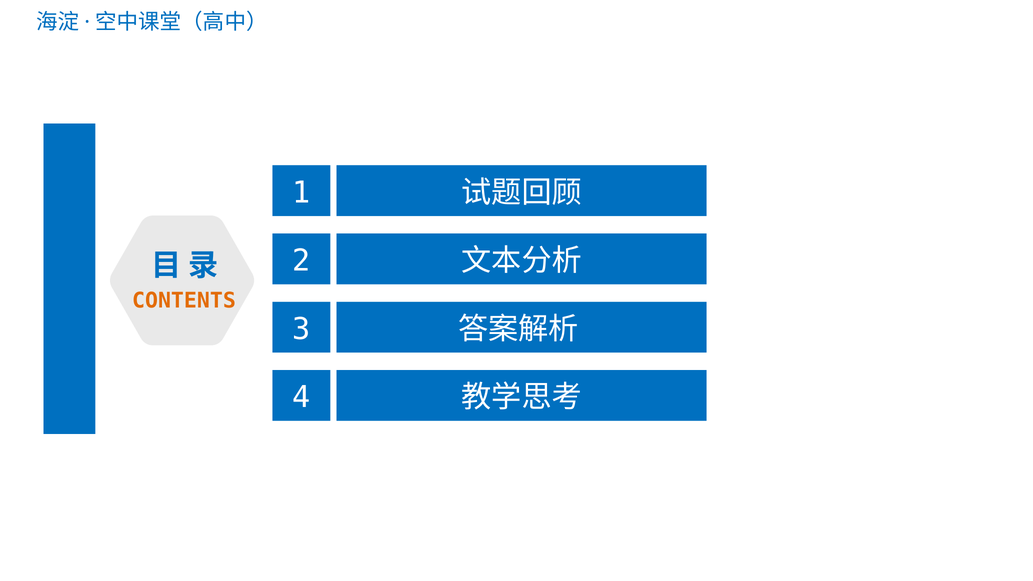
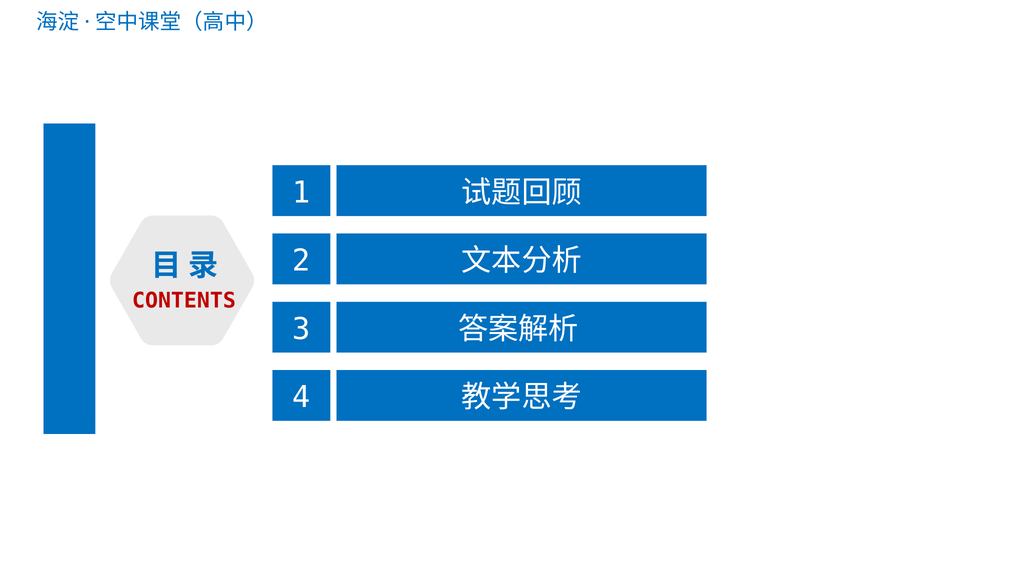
CONTENTS colour: orange -> red
